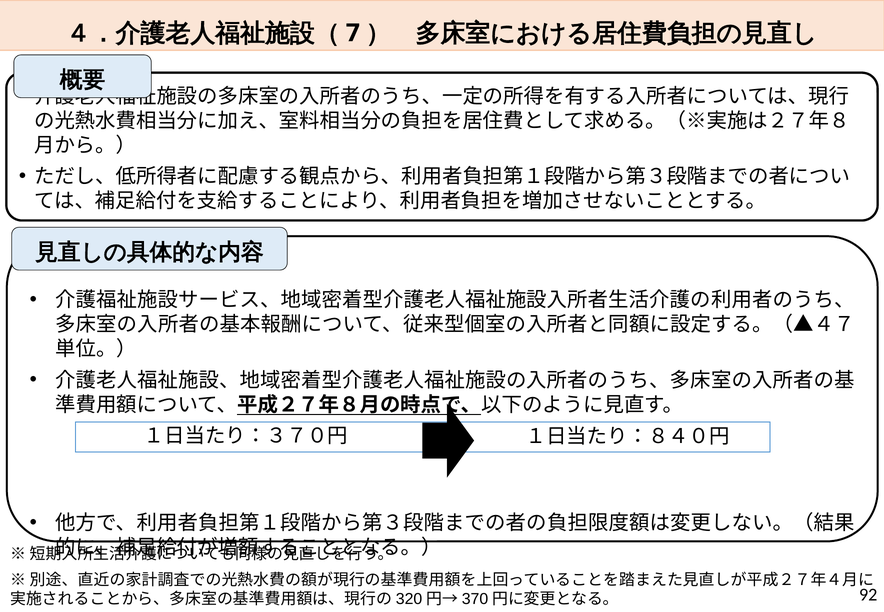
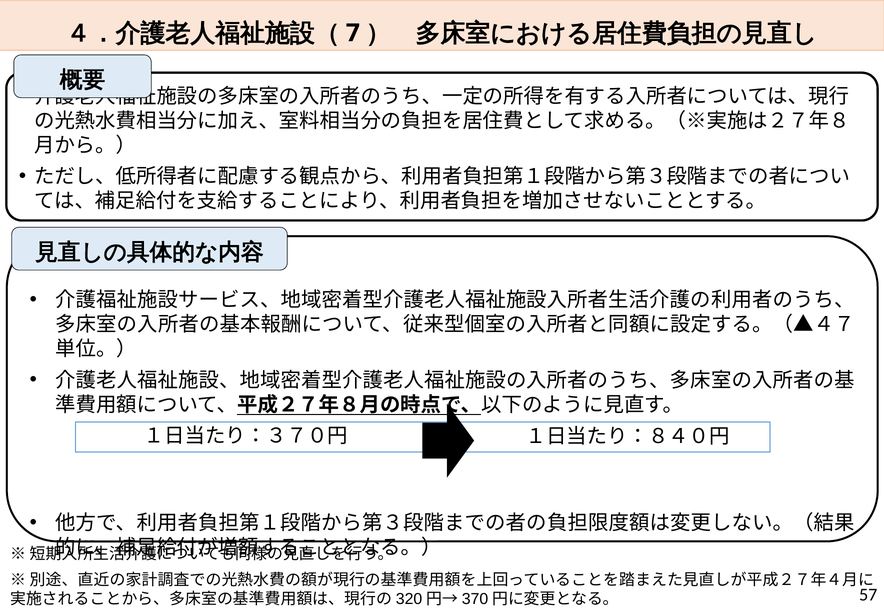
92: 92 -> 57
